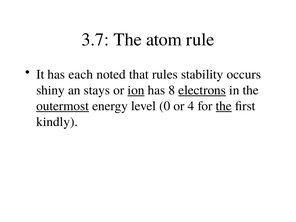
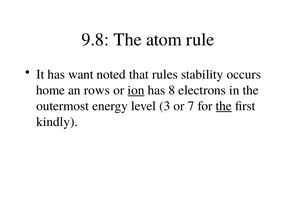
3.7: 3.7 -> 9.8
each: each -> want
shiny: shiny -> home
stays: stays -> rows
electrons underline: present -> none
outermost underline: present -> none
0: 0 -> 3
4: 4 -> 7
